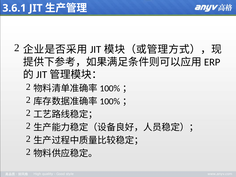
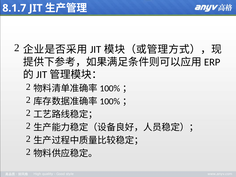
3.6.1: 3.6.1 -> 8.1.7
